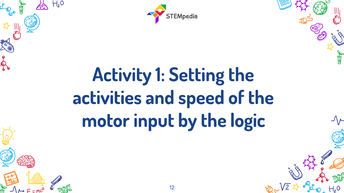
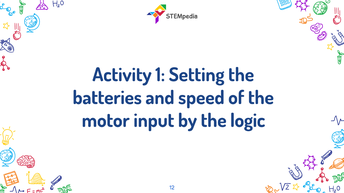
activities: activities -> batteries
